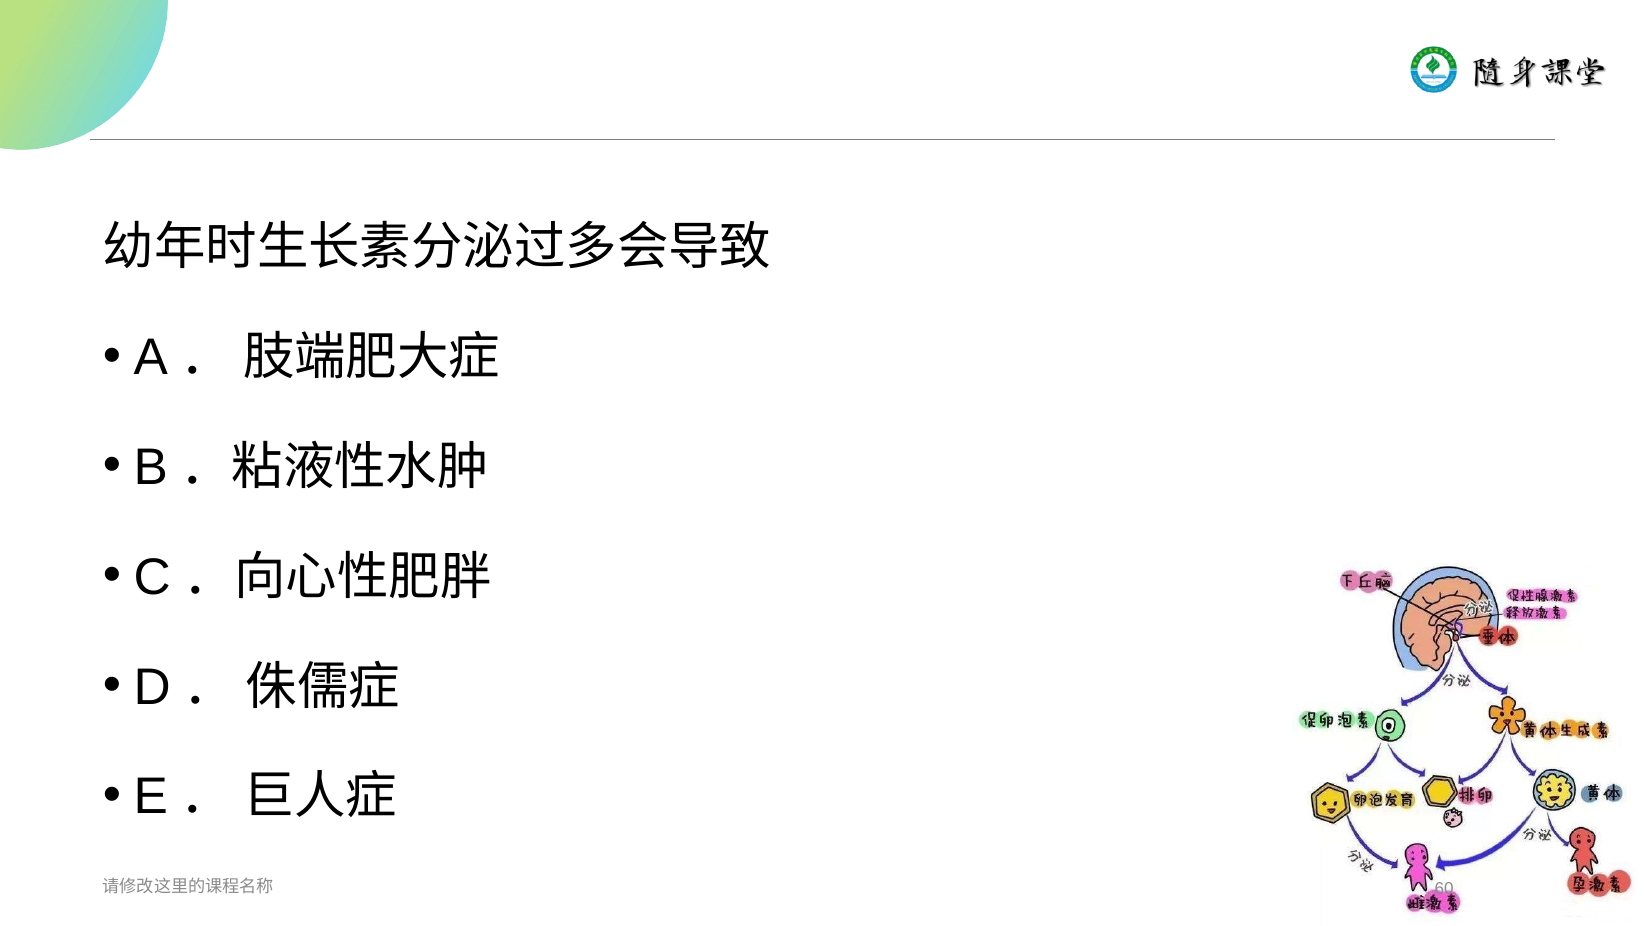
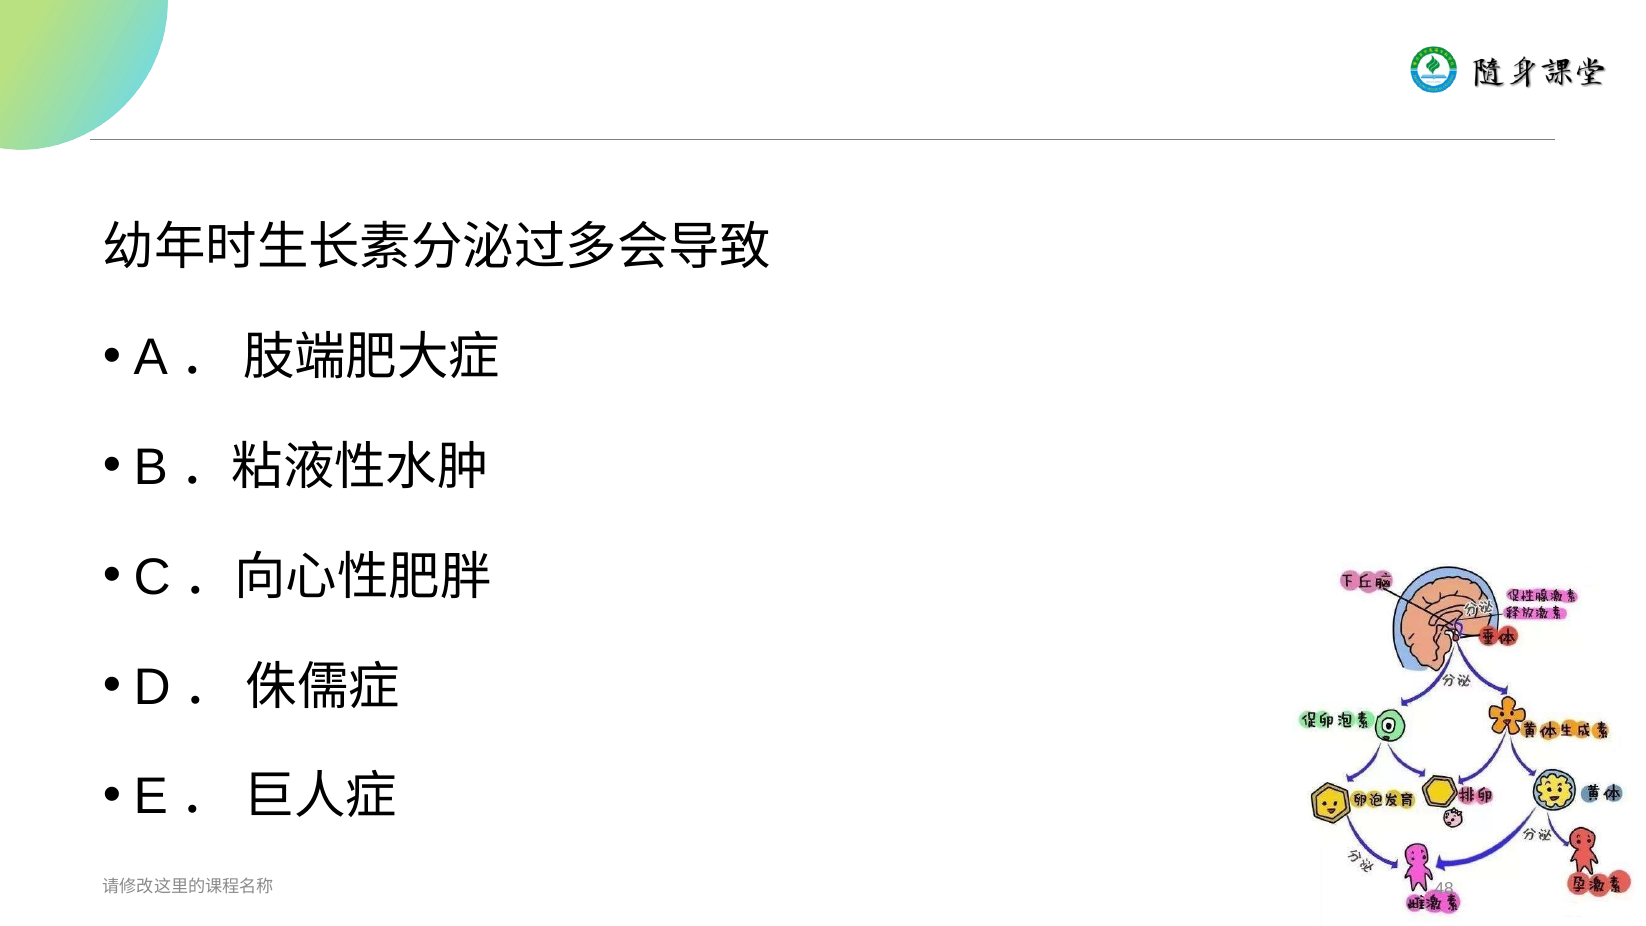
60: 60 -> 48
